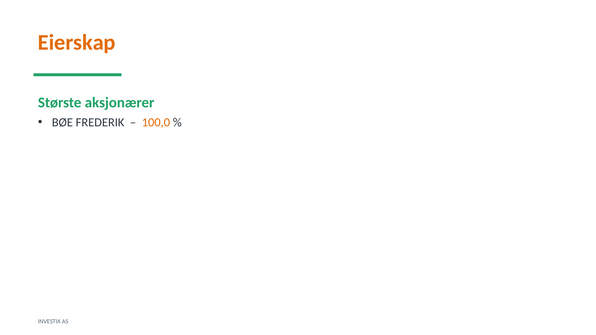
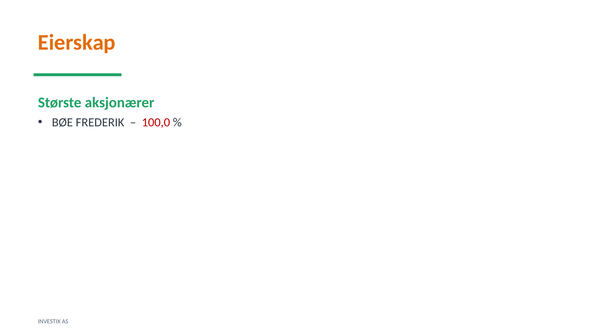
100,0 colour: orange -> red
